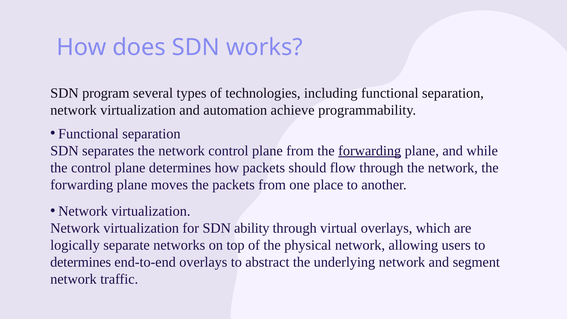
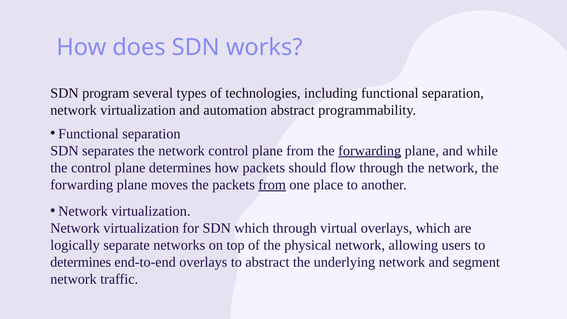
automation achieve: achieve -> abstract
from at (272, 185) underline: none -> present
SDN ability: ability -> which
